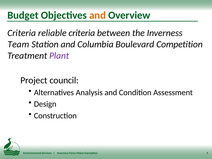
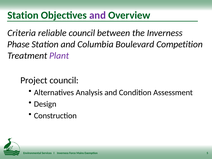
Budget at (23, 15): Budget -> Station
and at (98, 15) colour: orange -> purple
reliable criteria: criteria -> council
Team: Team -> Phase
